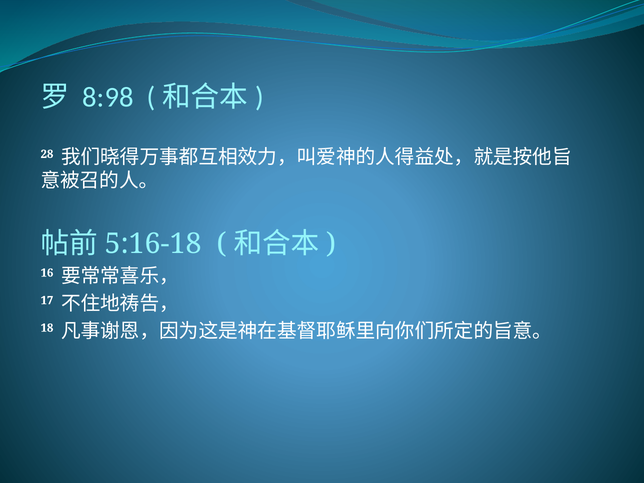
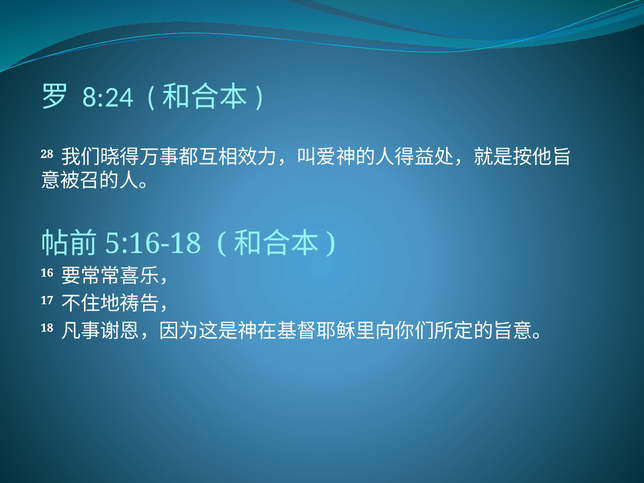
8:98: 8:98 -> 8:24
